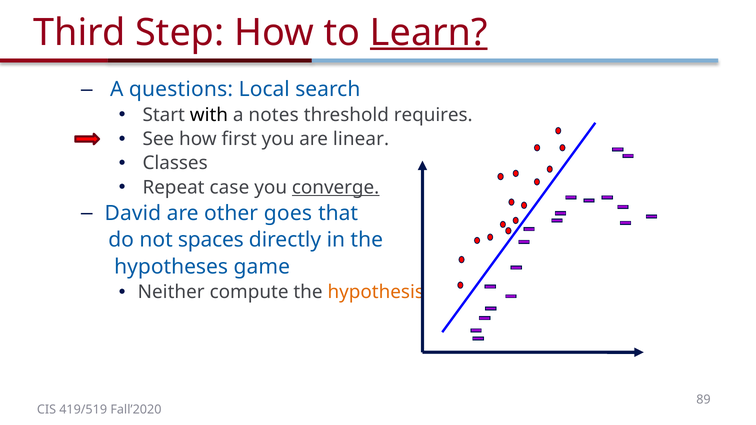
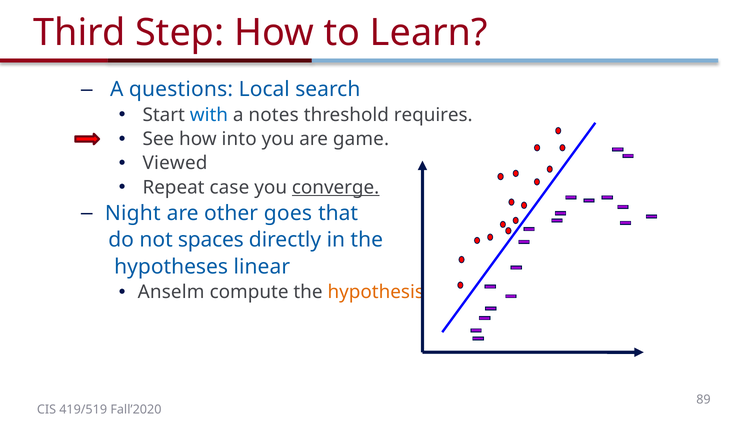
Learn underline: present -> none
with colour: black -> blue
first: first -> into
linear: linear -> game
Classes: Classes -> Viewed
David: David -> Night
game: game -> linear
Neither: Neither -> Anselm
